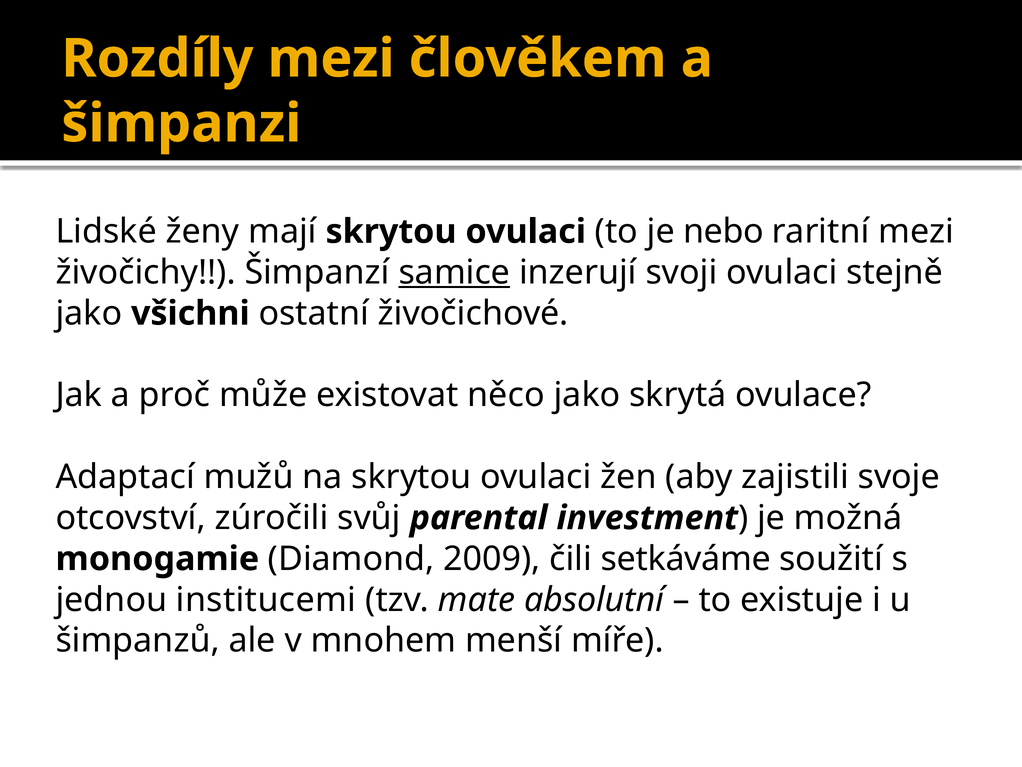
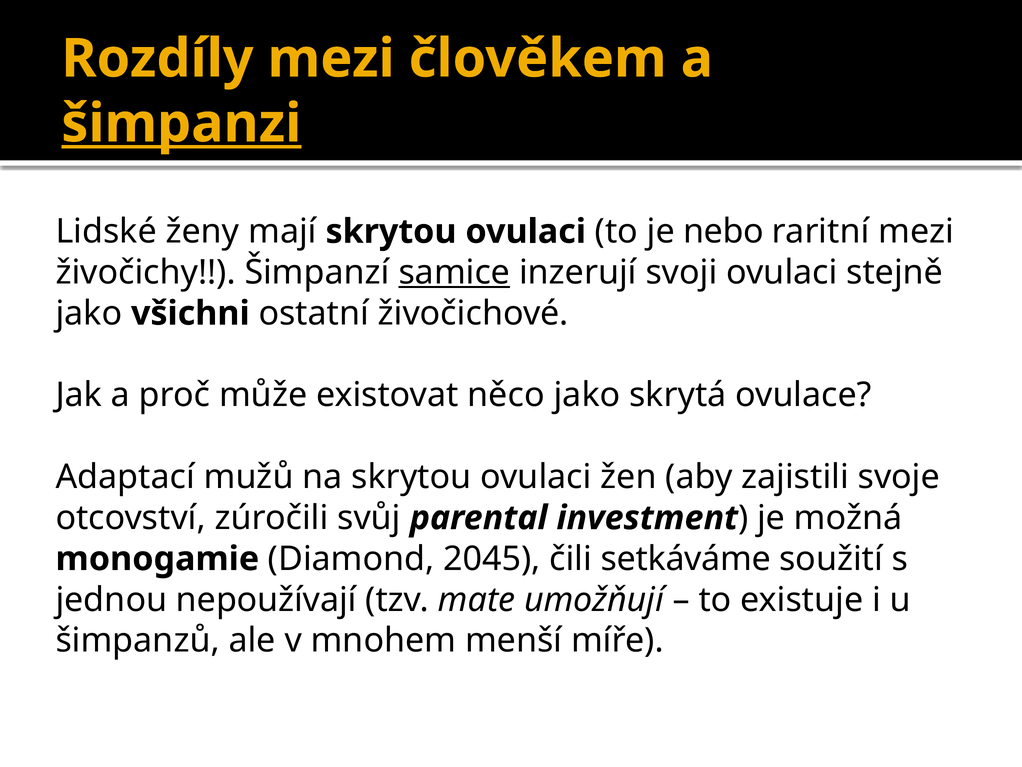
šimpanzi underline: none -> present
2009: 2009 -> 2045
institucemi: institucemi -> nepoužívají
absolutní: absolutní -> umožňují
